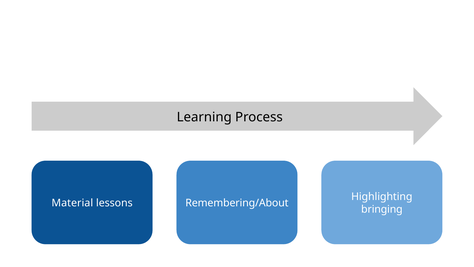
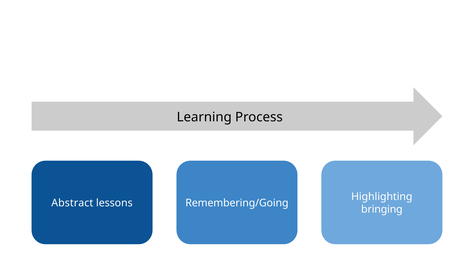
Material: Material -> Abstract
Remembering/About: Remembering/About -> Remembering/Going
